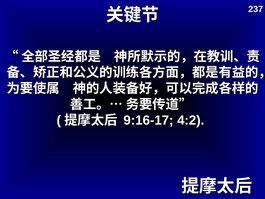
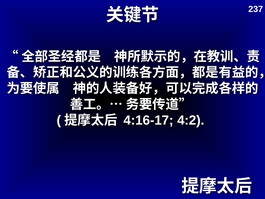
9:16-17: 9:16-17 -> 4:16-17
